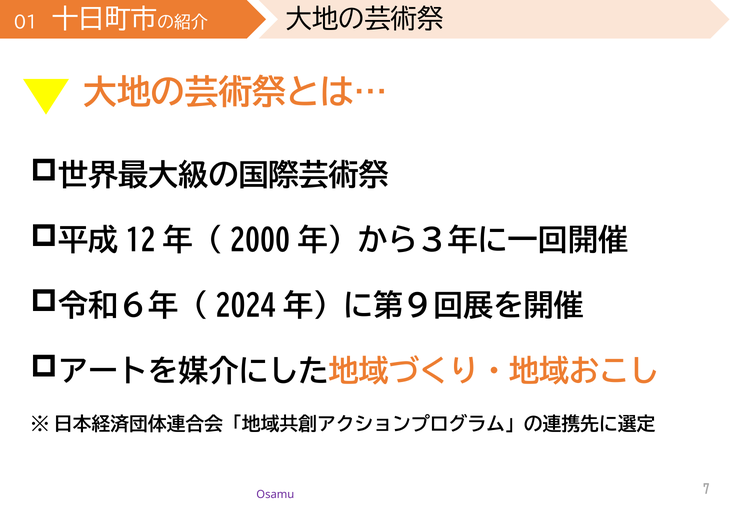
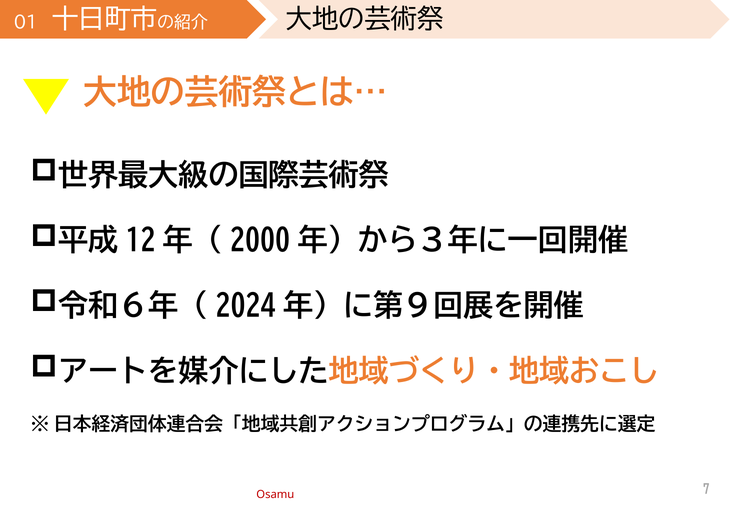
Osamu colour: purple -> red
